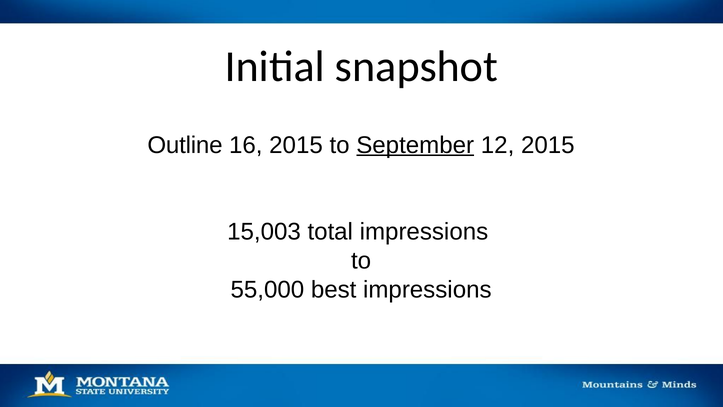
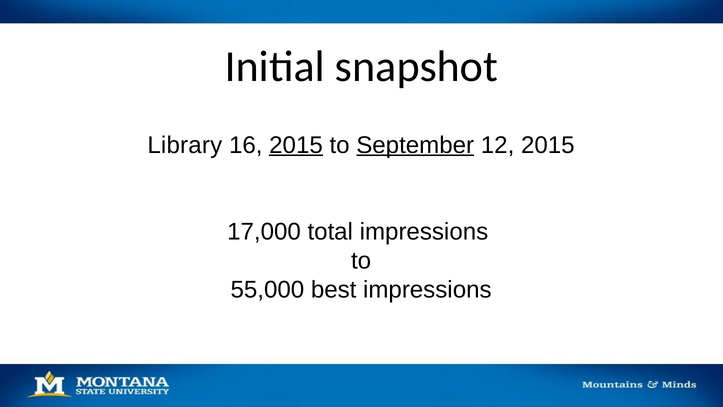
Outline: Outline -> Library
2015 at (296, 145) underline: none -> present
15,003: 15,003 -> 17,000
